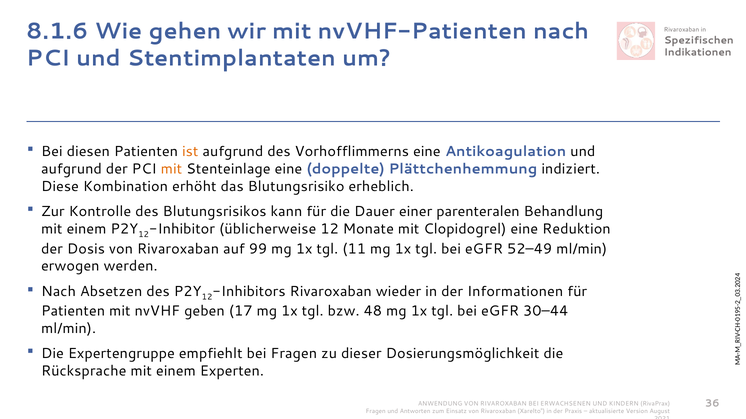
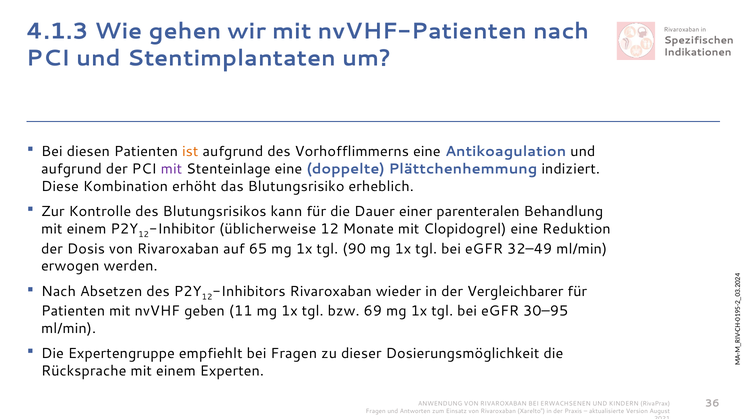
8.1.6: 8.1.6 -> 4.1.3
mit at (171, 169) colour: orange -> purple
99: 99 -> 65
11: 11 -> 90
52–49: 52–49 -> 32–49
Informationen: Informationen -> Vergleichbarer
17: 17 -> 11
48: 48 -> 69
30–44: 30–44 -> 30–95
